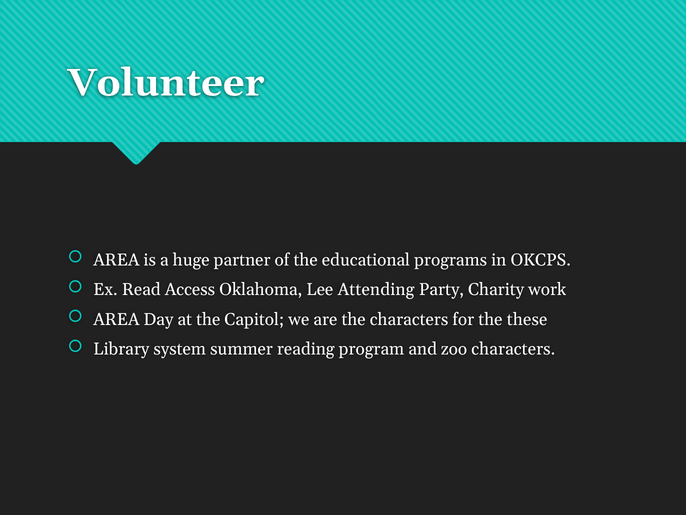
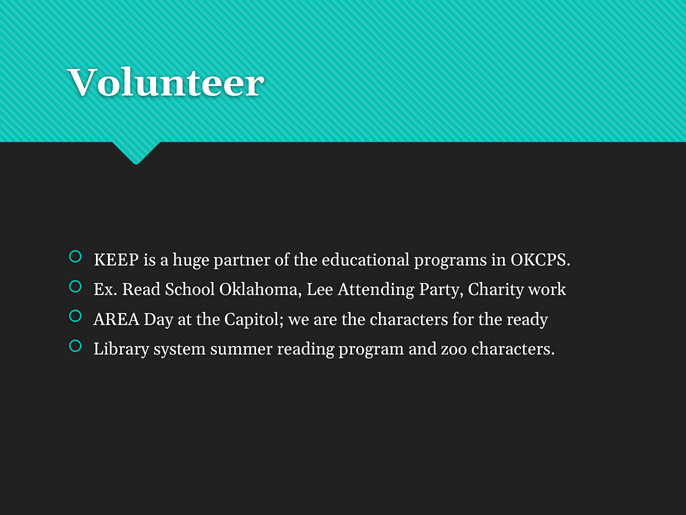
AREA at (116, 260): AREA -> KEEP
Access: Access -> School
these: these -> ready
